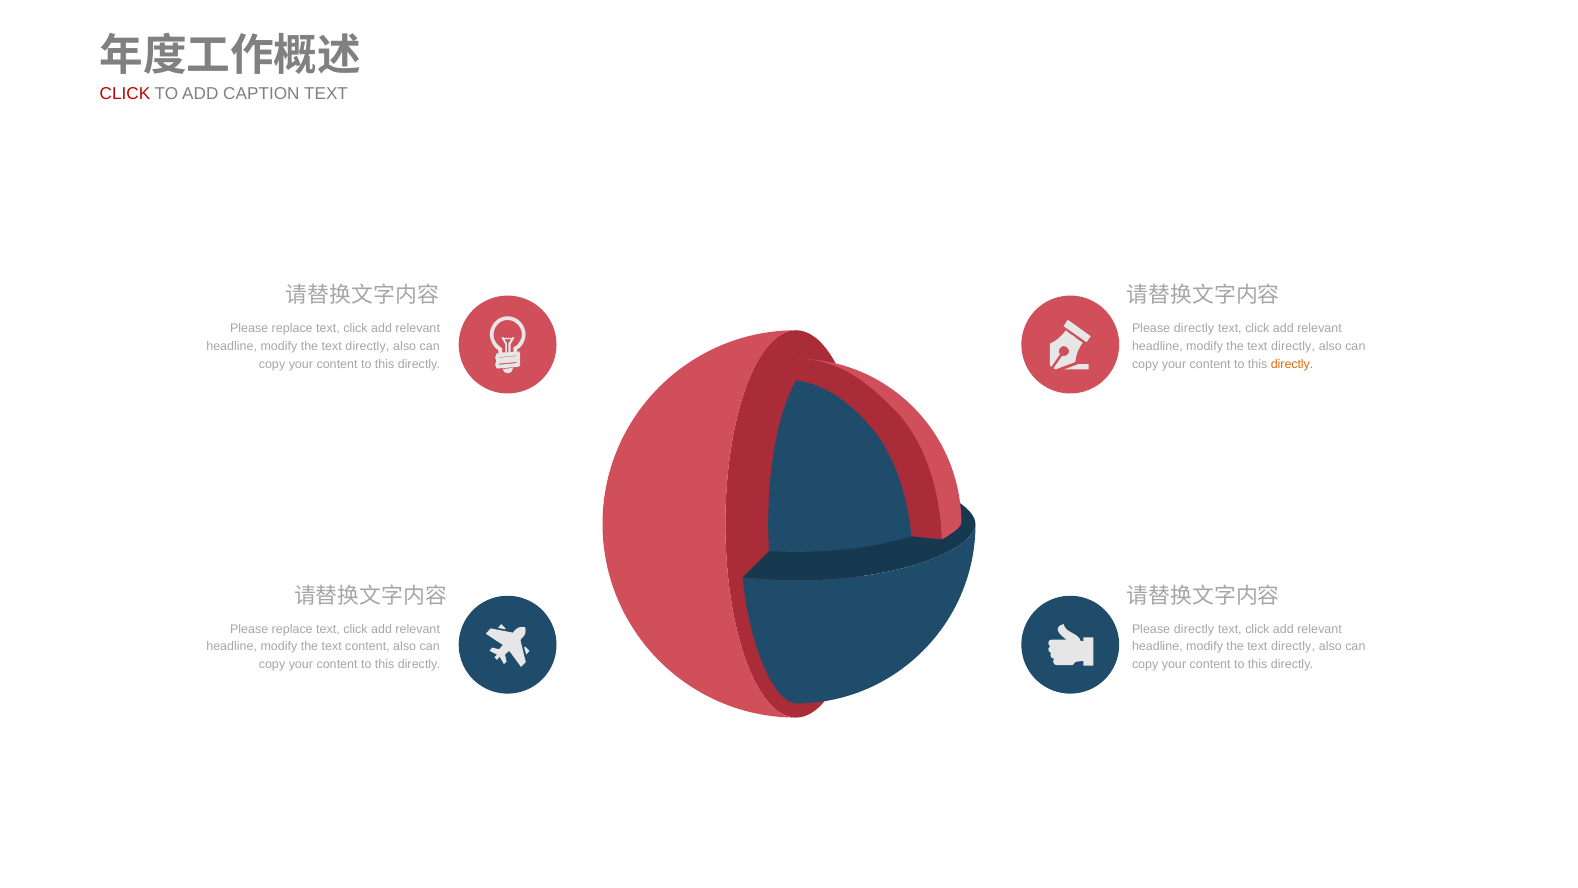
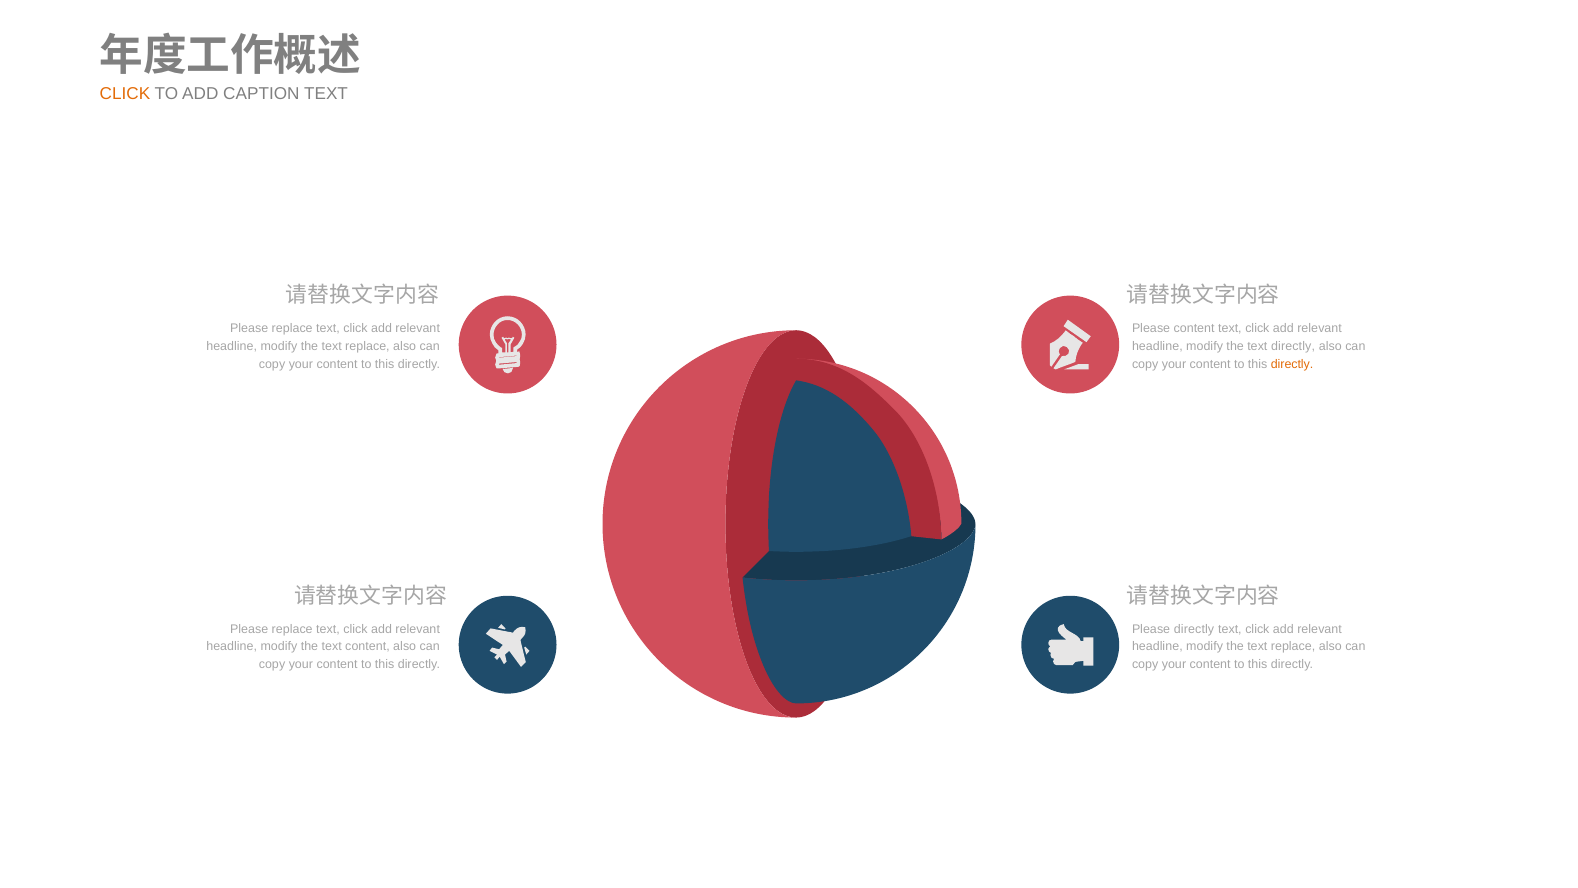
CLICK at (125, 94) colour: red -> orange
directly at (1194, 328): directly -> content
directly at (367, 346): directly -> replace
directly at (1293, 647): directly -> replace
